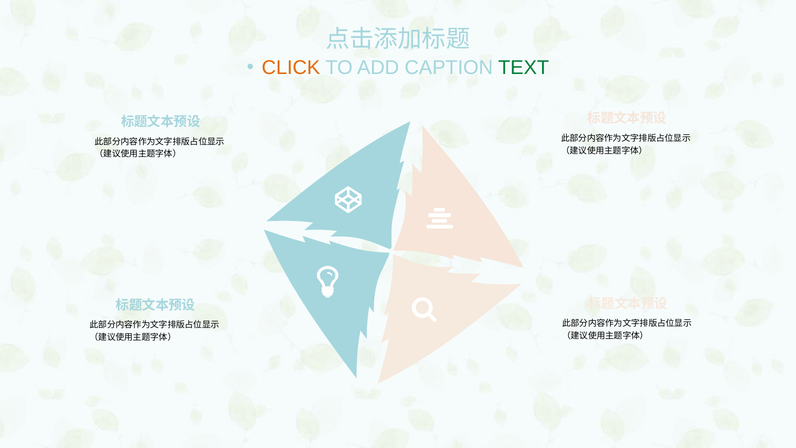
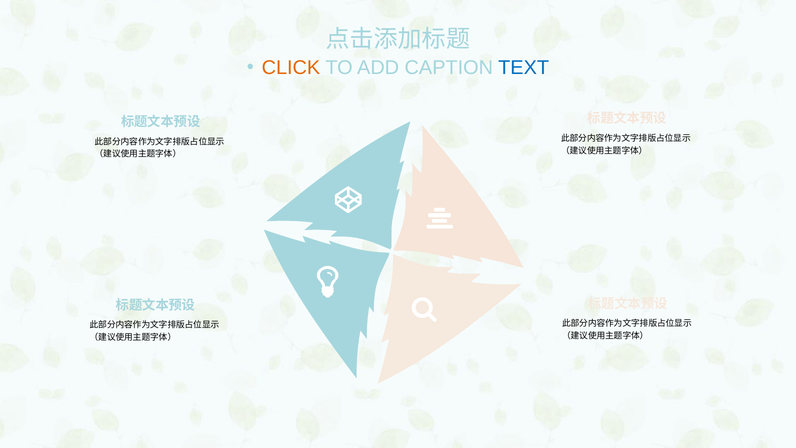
TEXT colour: green -> blue
